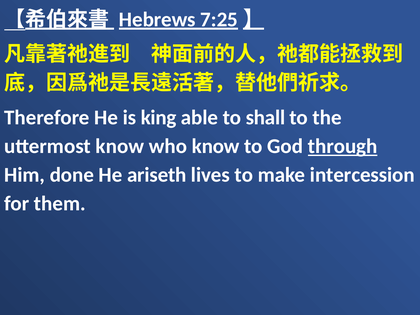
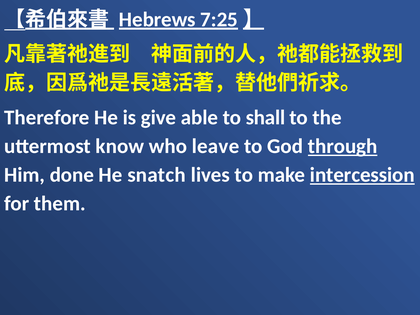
king: king -> give
who know: know -> leave
ariseth: ariseth -> snatch
intercession underline: none -> present
